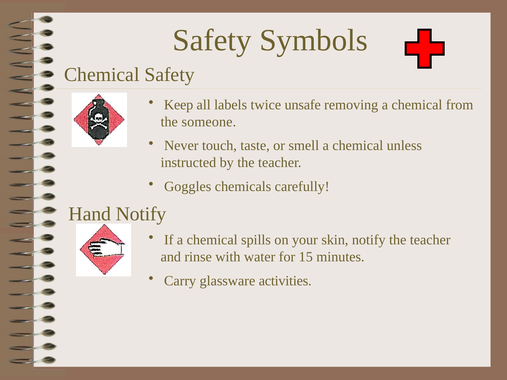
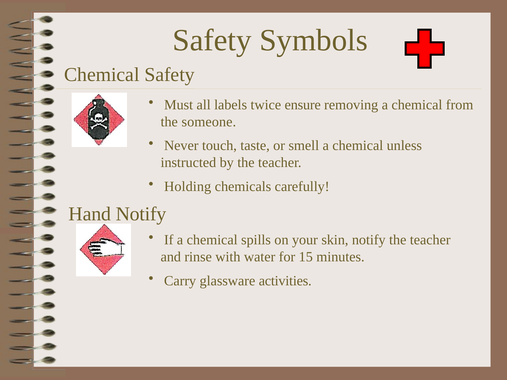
Keep: Keep -> Must
unsafe: unsafe -> ensure
Goggles: Goggles -> Holding
